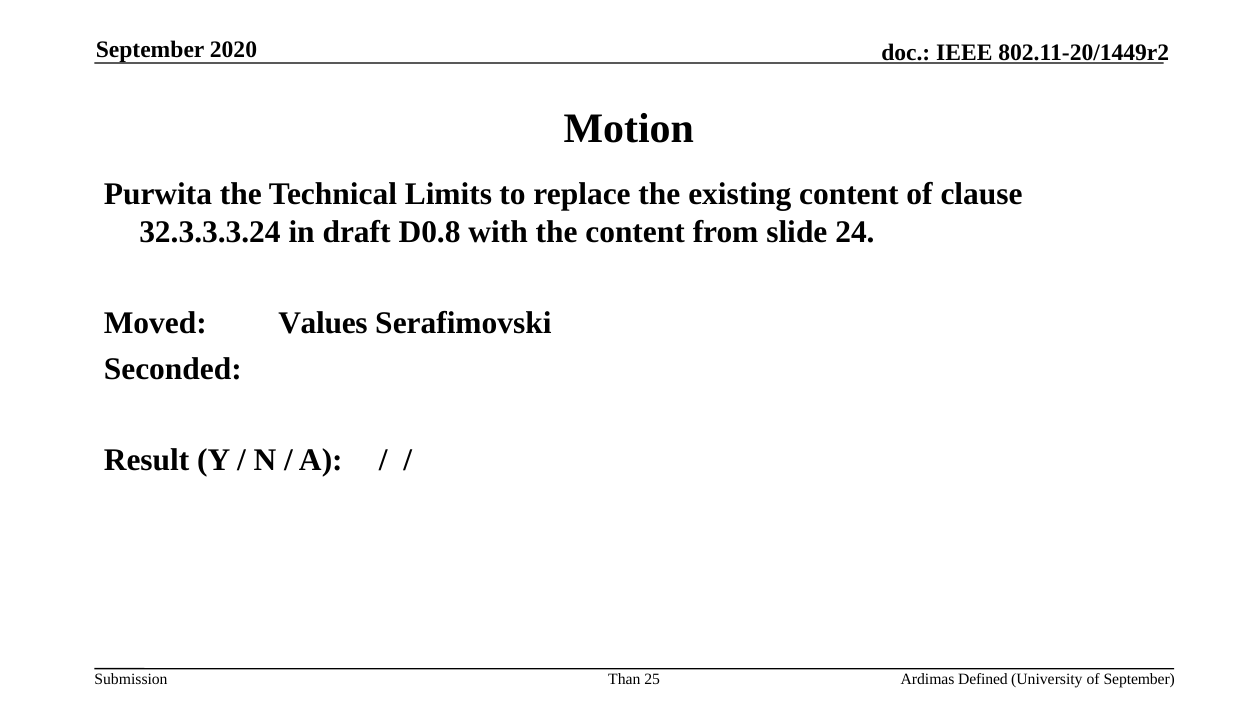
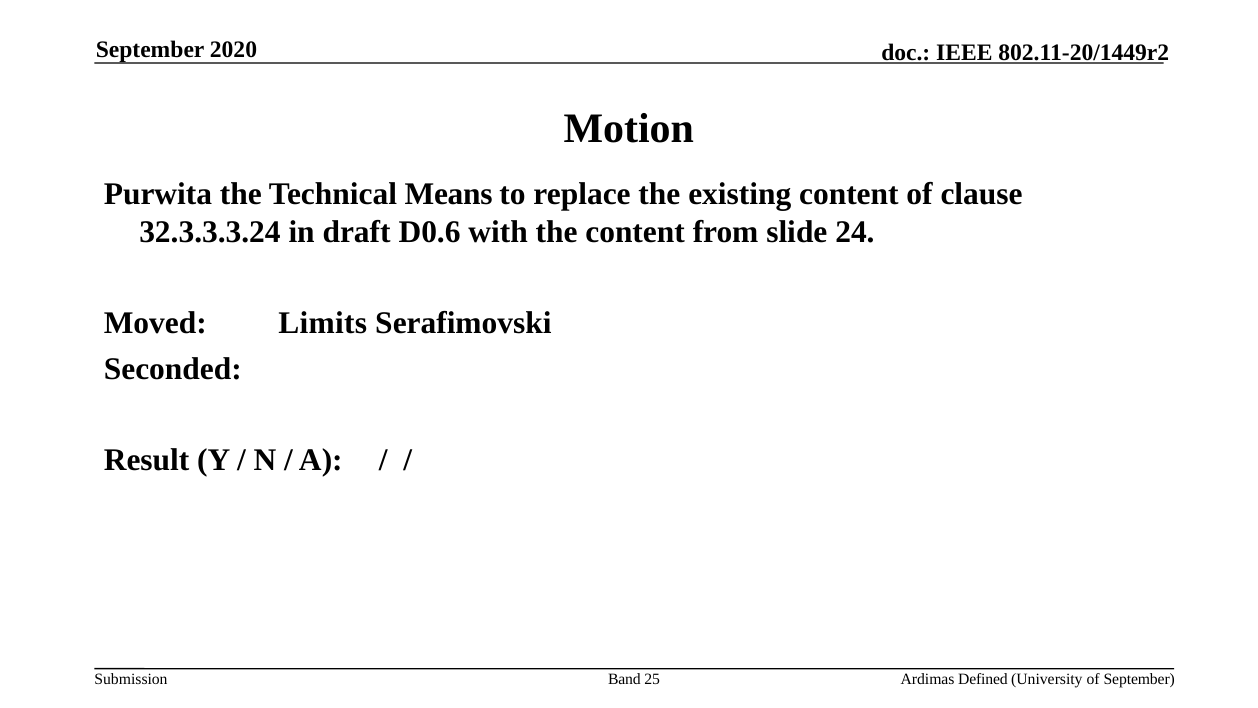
Limits: Limits -> Means
D0.8: D0.8 -> D0.6
Values: Values -> Limits
Than: Than -> Band
